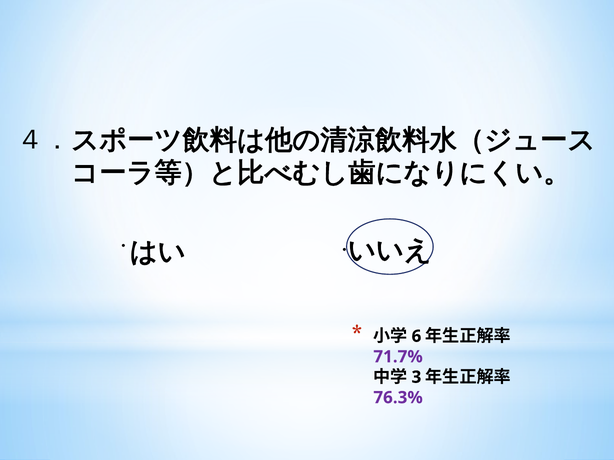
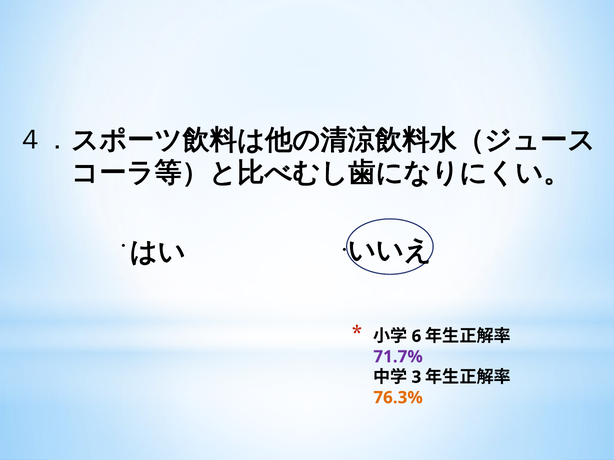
76.3% colour: purple -> orange
